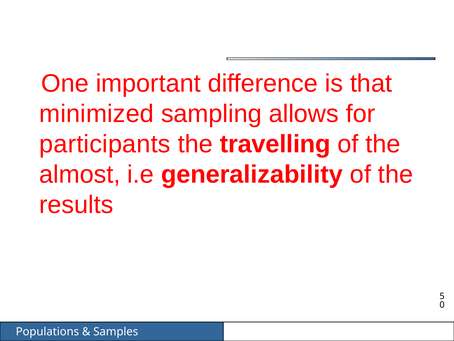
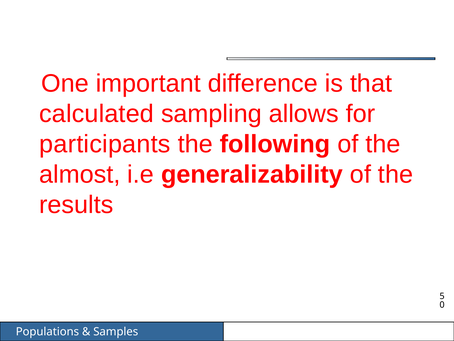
minimized: minimized -> calculated
travelling: travelling -> following
